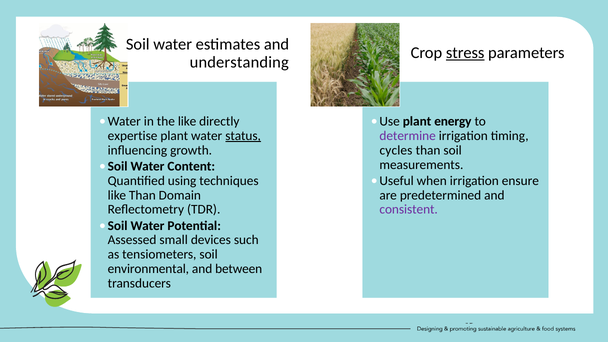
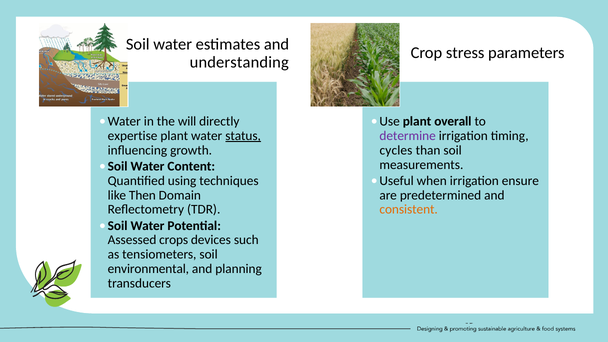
stress underline: present -> none
the like: like -> will
energy: energy -> overall
like Than: Than -> Then
consistent colour: purple -> orange
small: small -> crops
between: between -> planning
